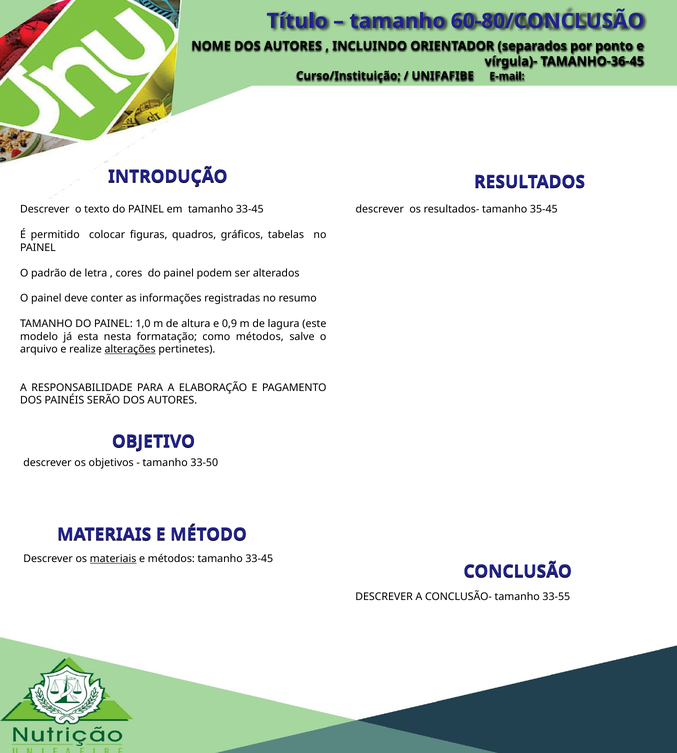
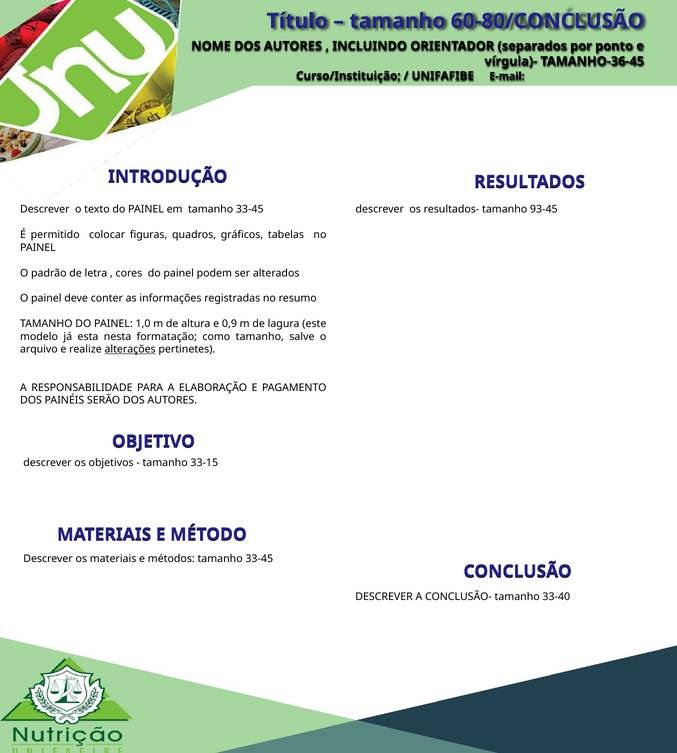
35-45: 35-45 -> 93-45
como métodos: métodos -> tamanho
33-50: 33-50 -> 33-15
materiais at (113, 559) underline: present -> none
33-55: 33-55 -> 33-40
